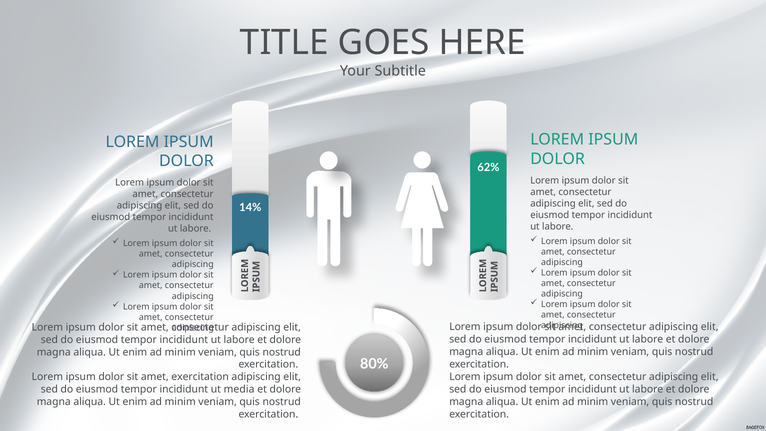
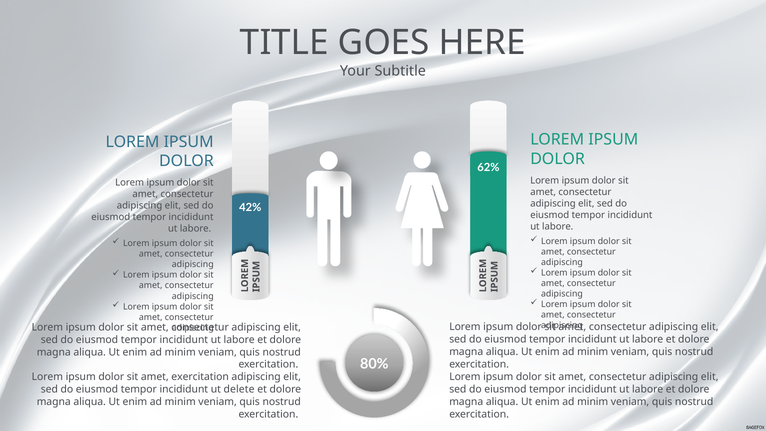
14%: 14% -> 42%
media: media -> delete
